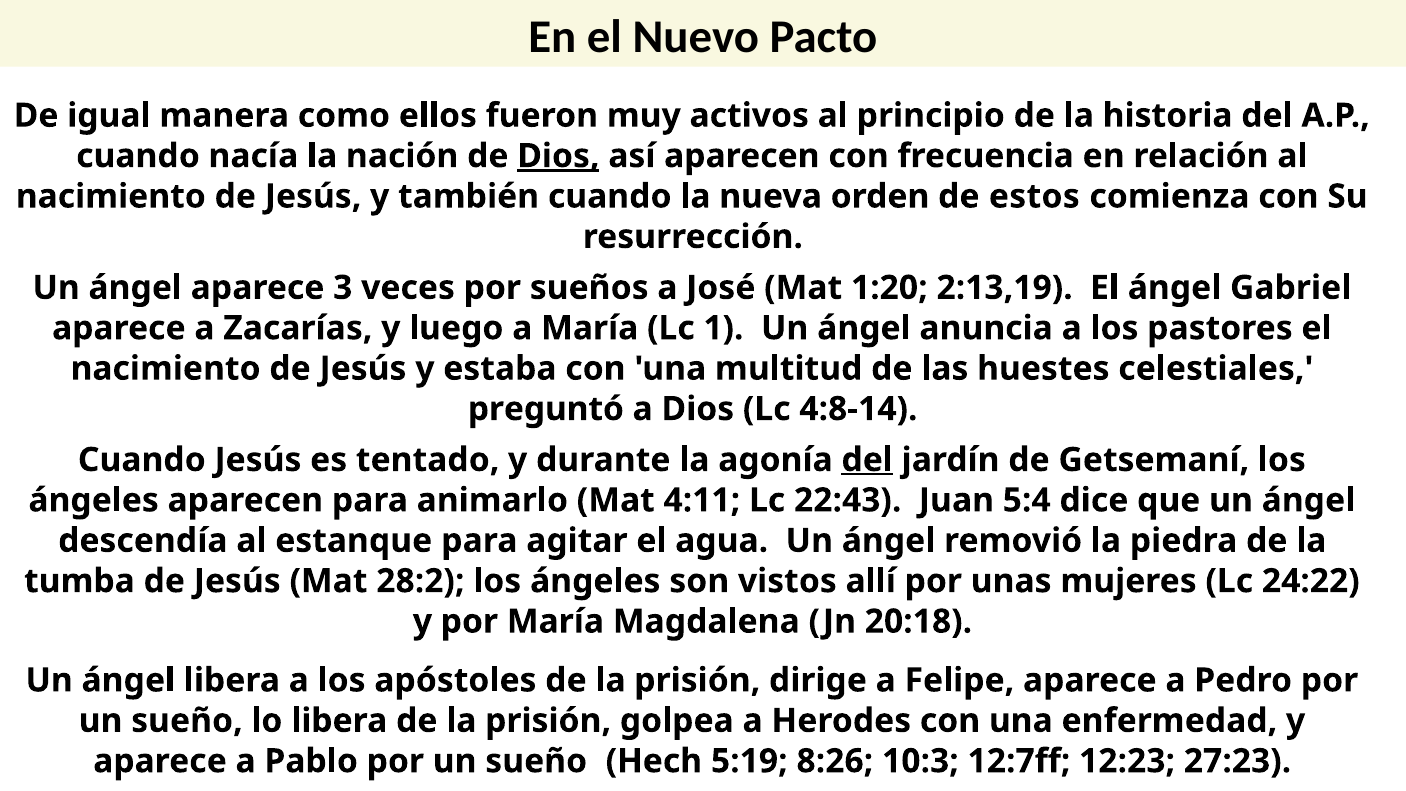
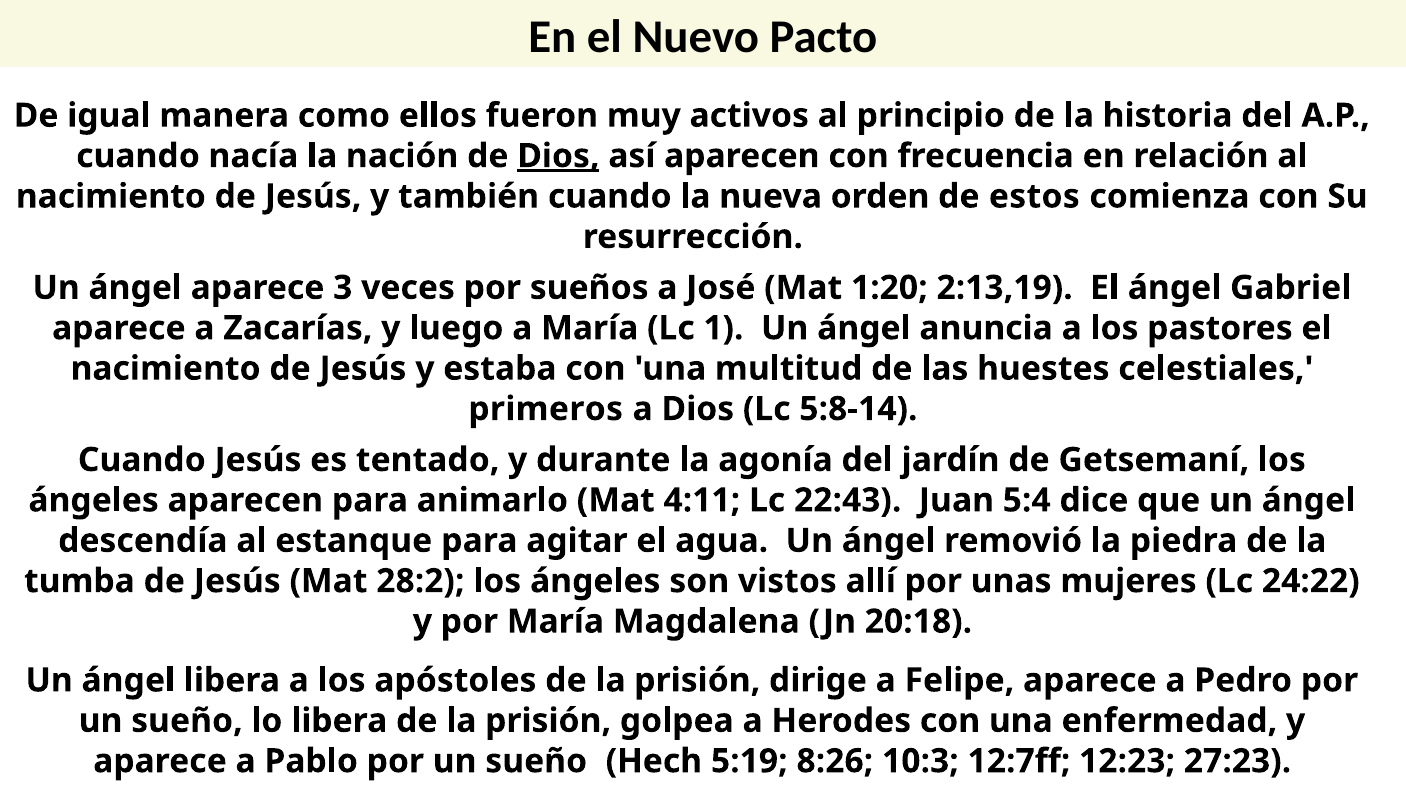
preguntó: preguntó -> primeros
4:8-14: 4:8-14 -> 5:8-14
del at (867, 460) underline: present -> none
